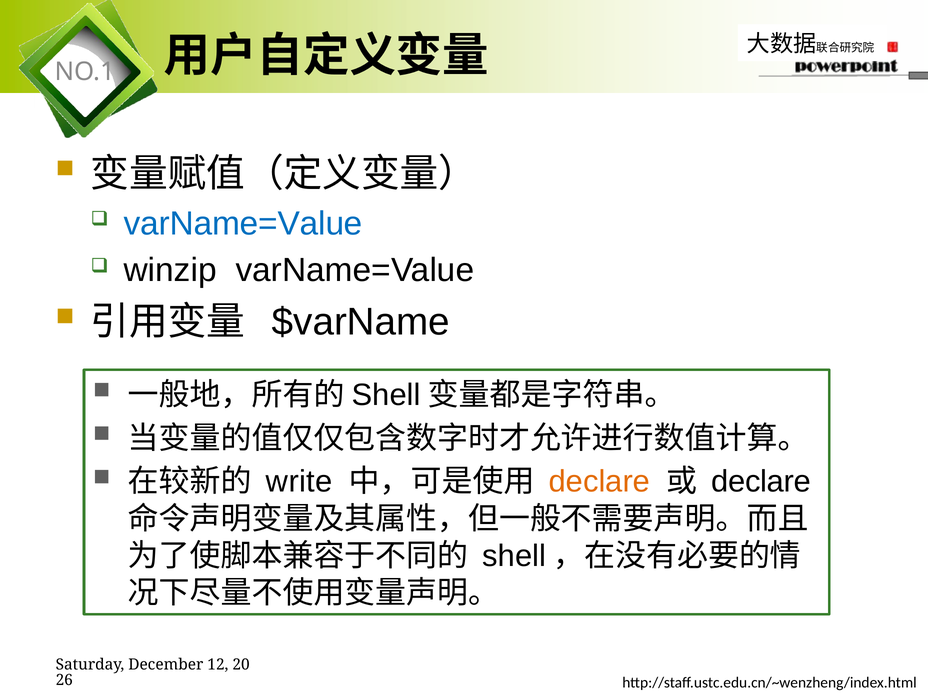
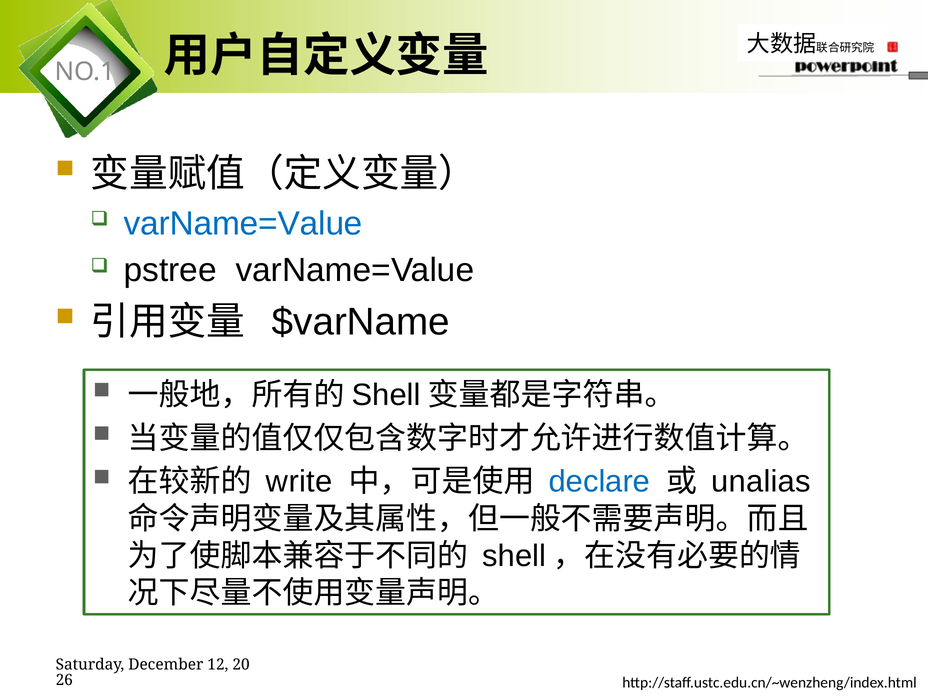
winzip: winzip -> pstree
declare at (599, 482) colour: orange -> blue
declare at (761, 482): declare -> unalias
